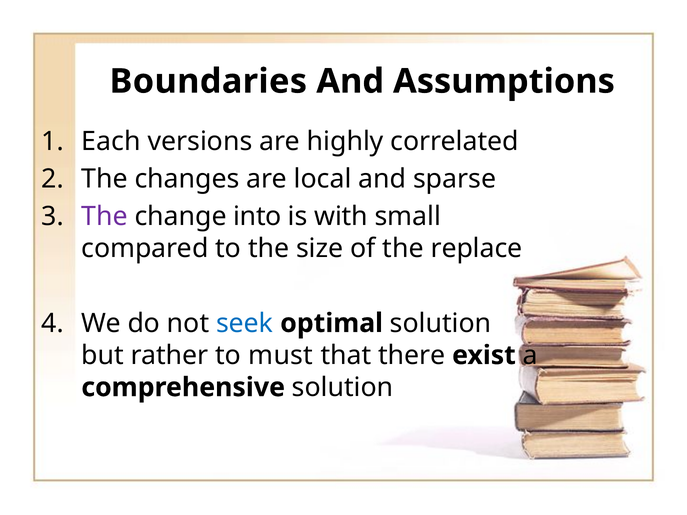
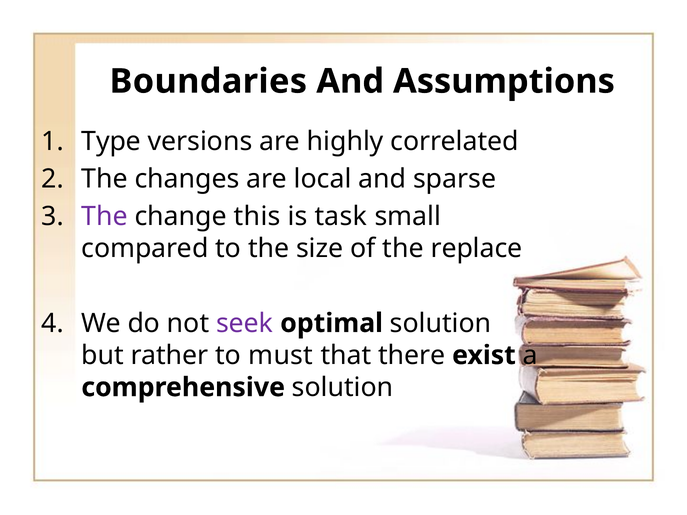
Each: Each -> Type
into: into -> this
with: with -> task
seek colour: blue -> purple
